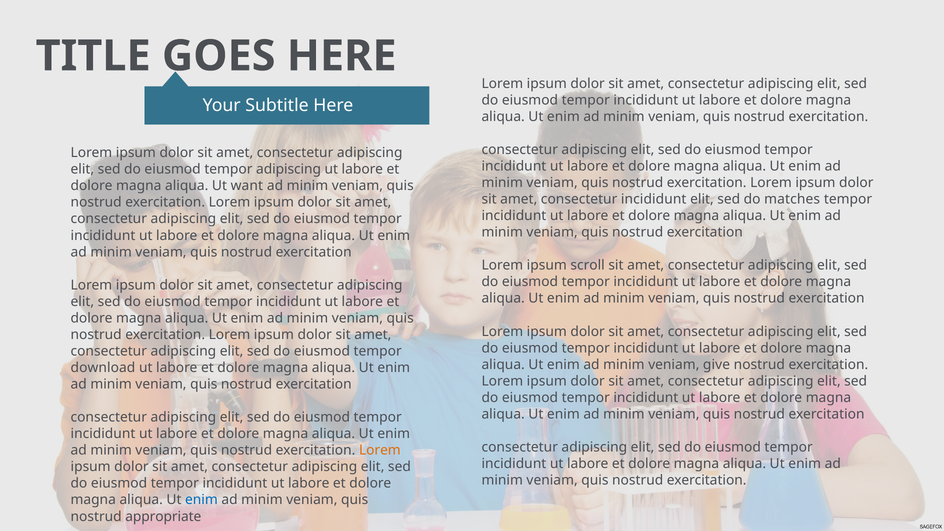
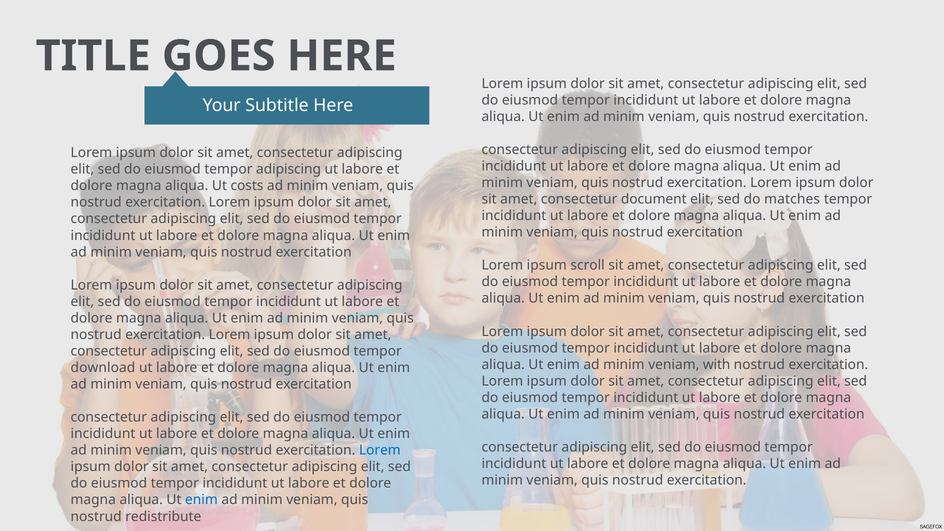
want: want -> costs
consectetur incididunt: incididunt -> document
give: give -> with
Lorem at (380, 450) colour: orange -> blue
appropriate: appropriate -> redistribute
